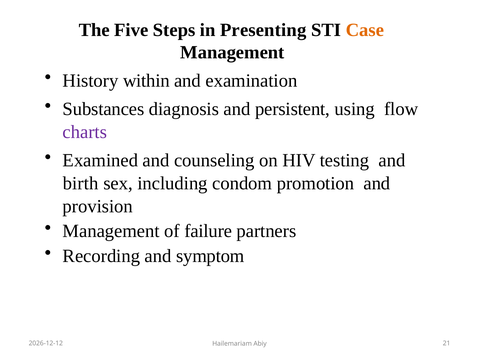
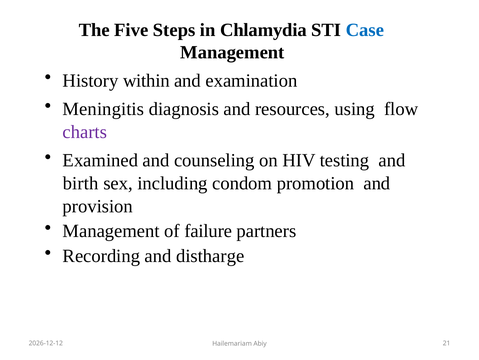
Presenting: Presenting -> Chlamydia
Case colour: orange -> blue
Substances: Substances -> Meningitis
persistent: persistent -> resources
symptom: symptom -> distharge
